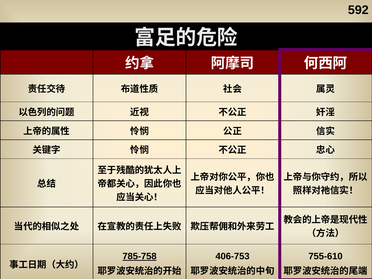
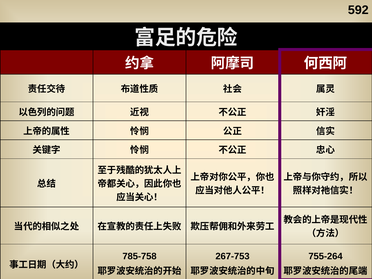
785-758 underline: present -> none
406-753: 406-753 -> 267-753
755-610: 755-610 -> 755-264
